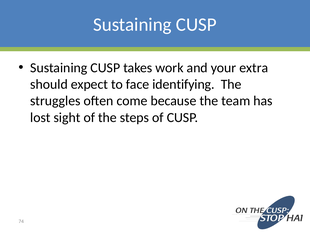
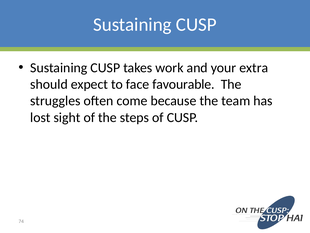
identifying: identifying -> favourable
